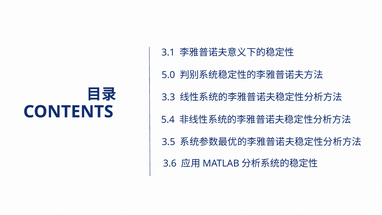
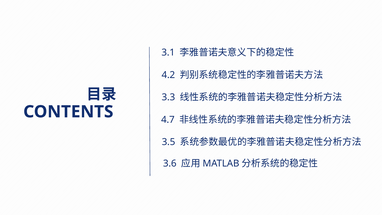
5.0: 5.0 -> 4.2
5.4: 5.4 -> 4.7
